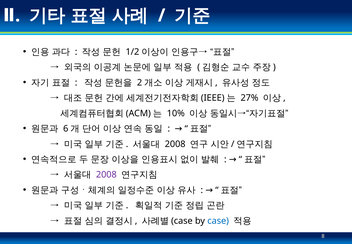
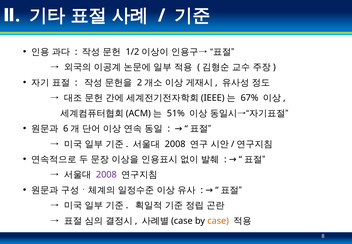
27%: 27% -> 67%
10%: 10% -> 51%
case colour: blue -> orange
